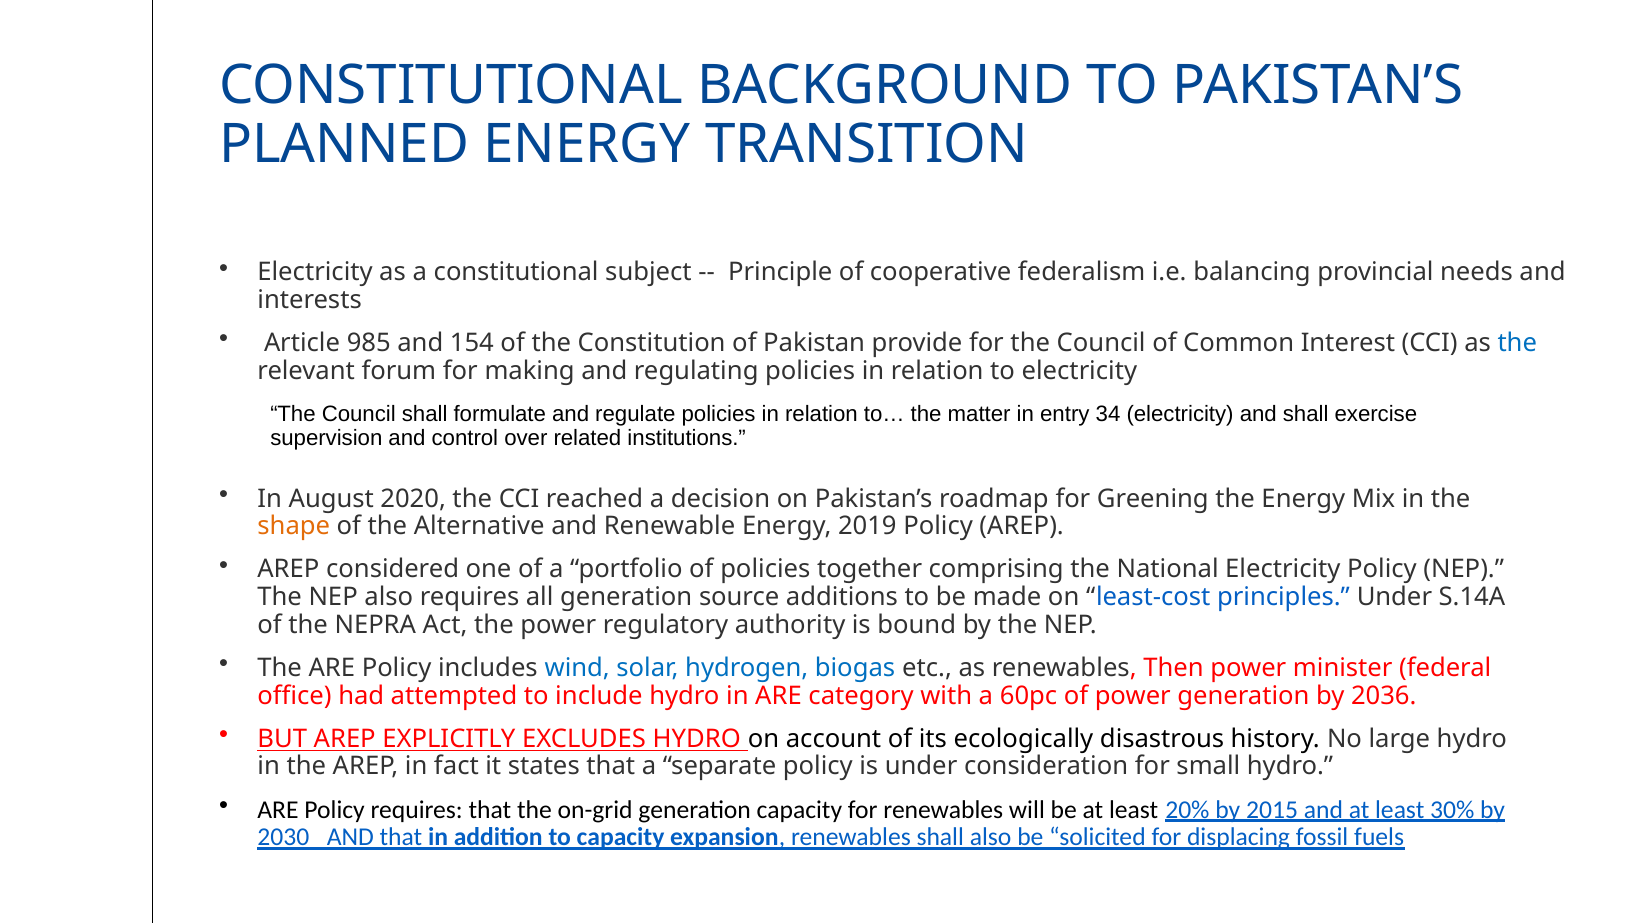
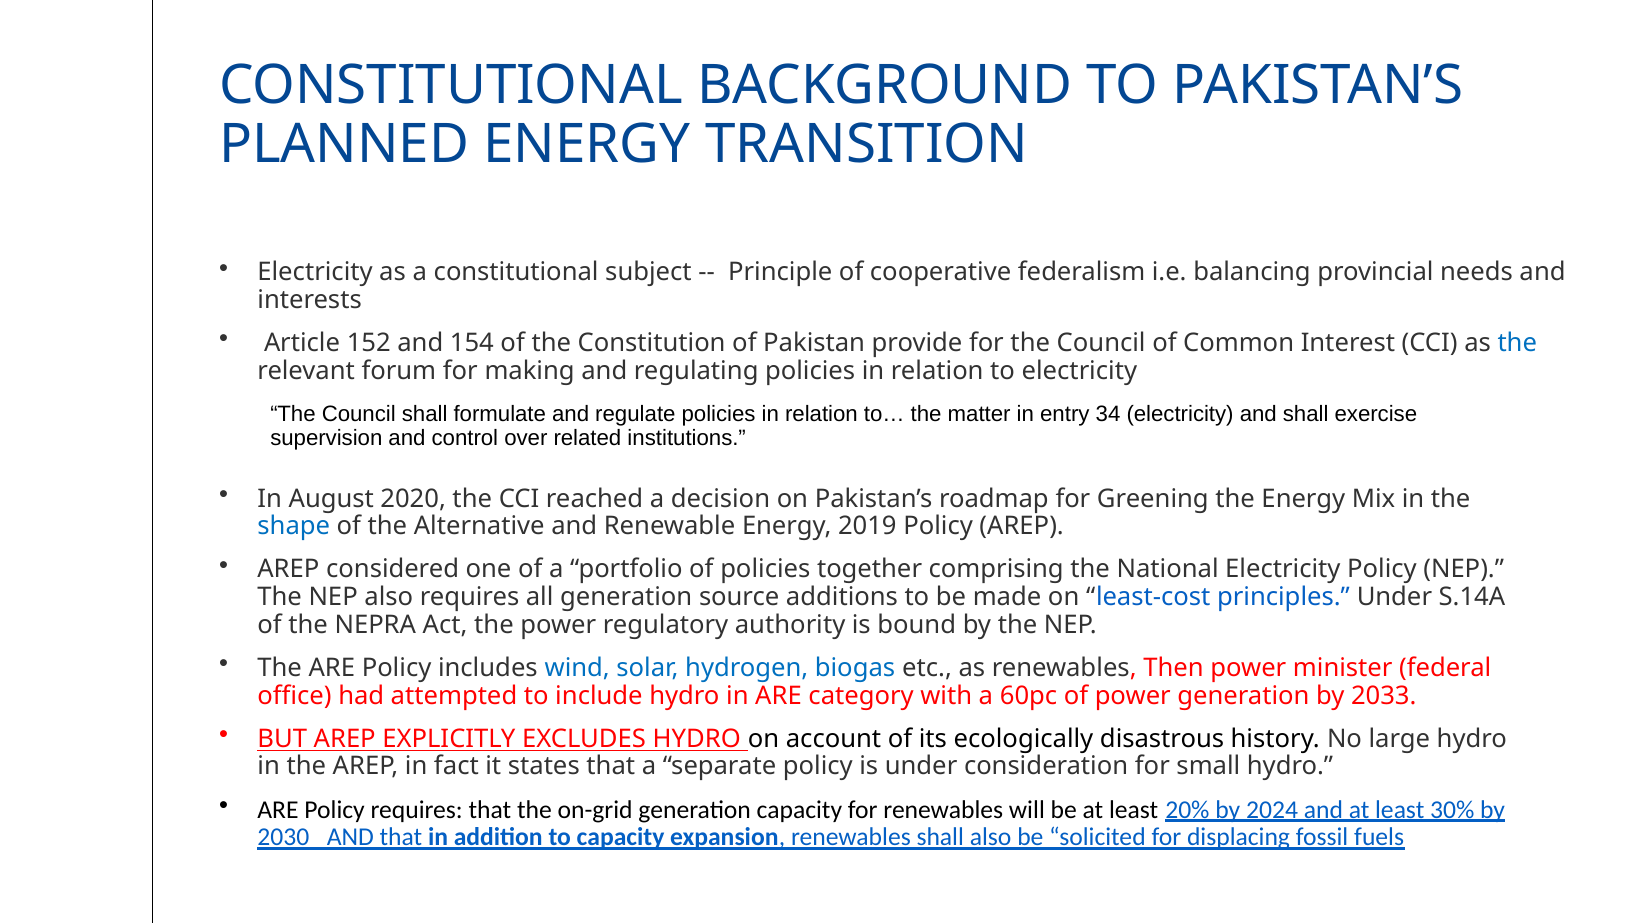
985: 985 -> 152
shape colour: orange -> blue
2036: 2036 -> 2033
2015: 2015 -> 2024
